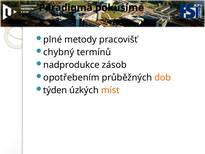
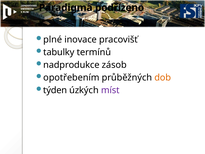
pokusíme: pokusíme -> podřízeno
metody: metody -> inovace
chybný: chybný -> tabulky
míst colour: orange -> purple
